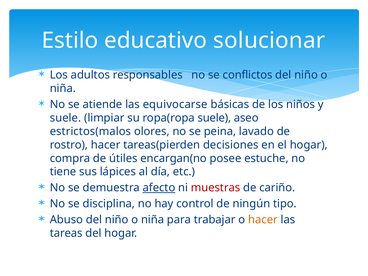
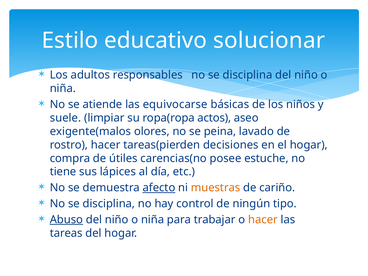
responsables no se conflictos: conflictos -> disciplina
ropa(ropa suele: suele -> actos
estrictos(malos: estrictos(malos -> exigente(malos
encargan(no: encargan(no -> carencias(no
muestras colour: red -> orange
Abuso underline: none -> present
